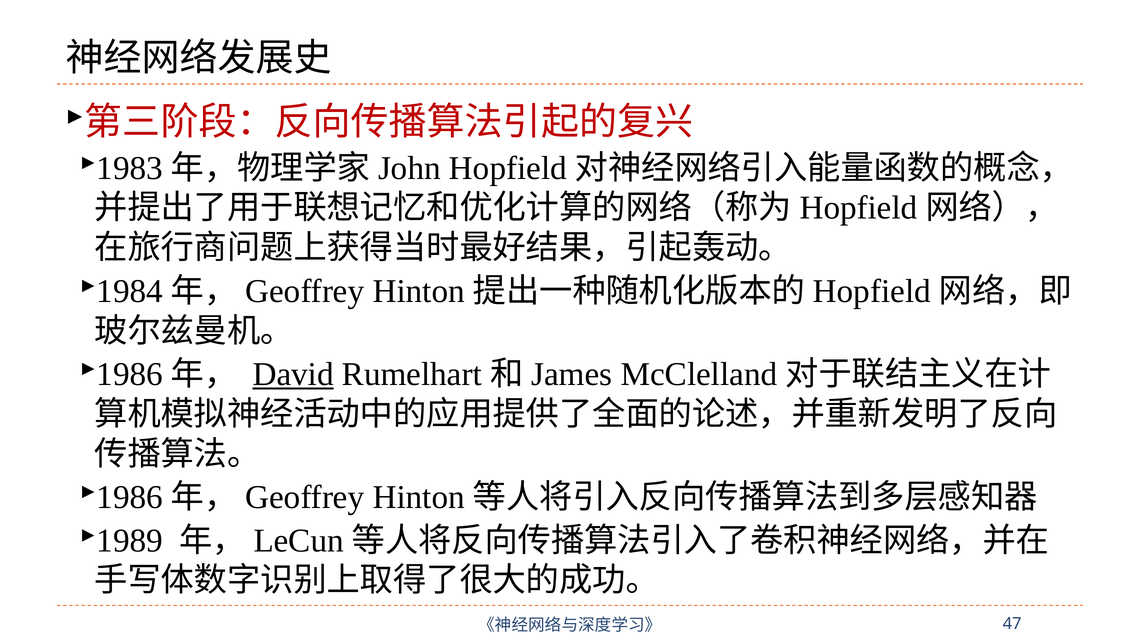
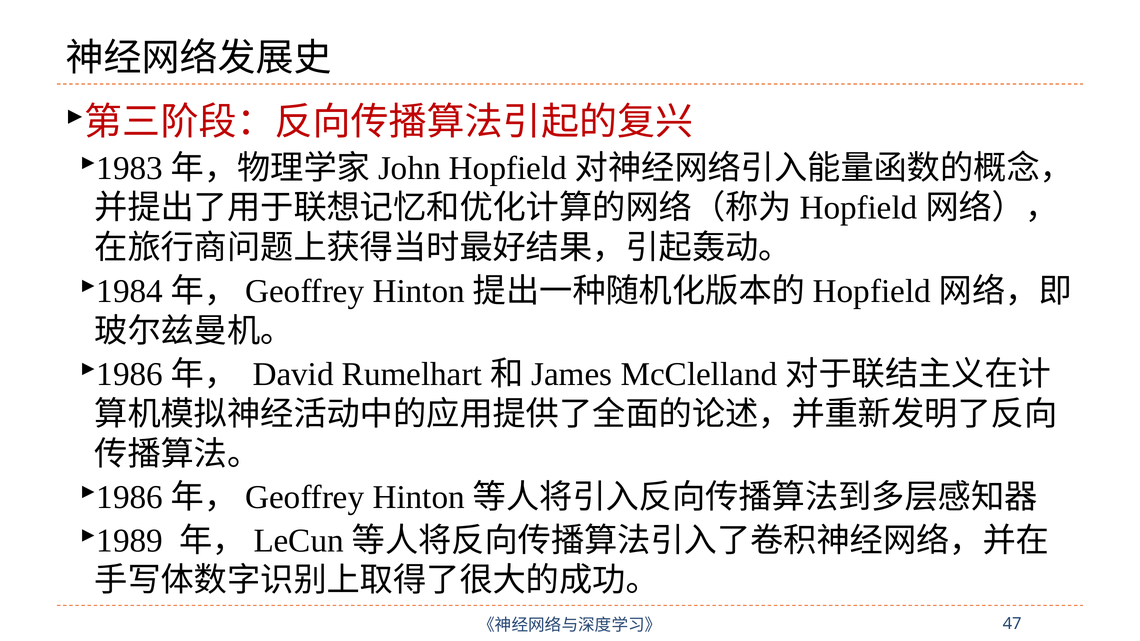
David underline: present -> none
